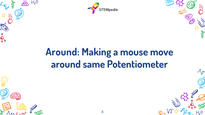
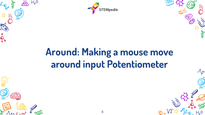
same: same -> input
